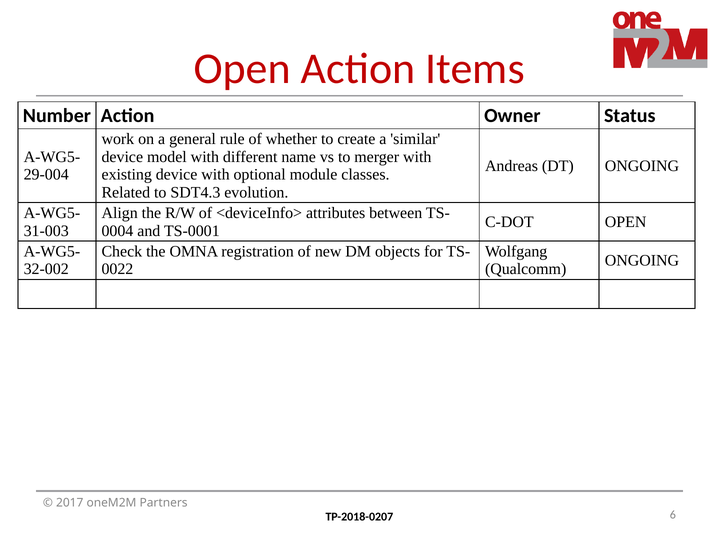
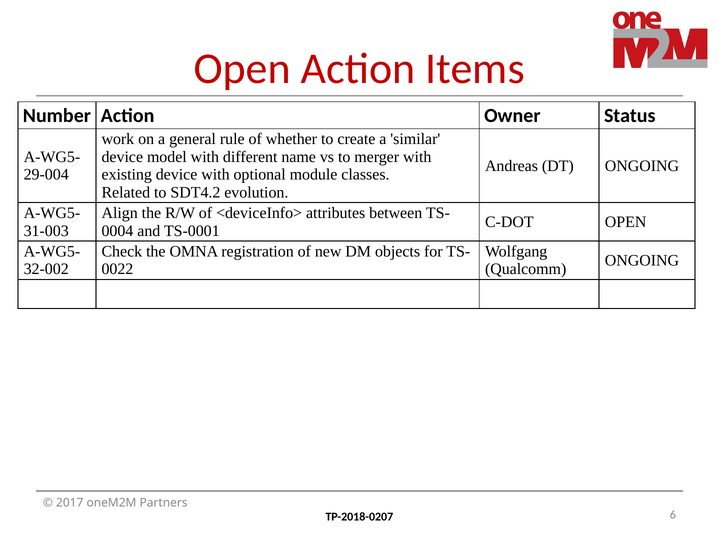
SDT4.3: SDT4.3 -> SDT4.2
